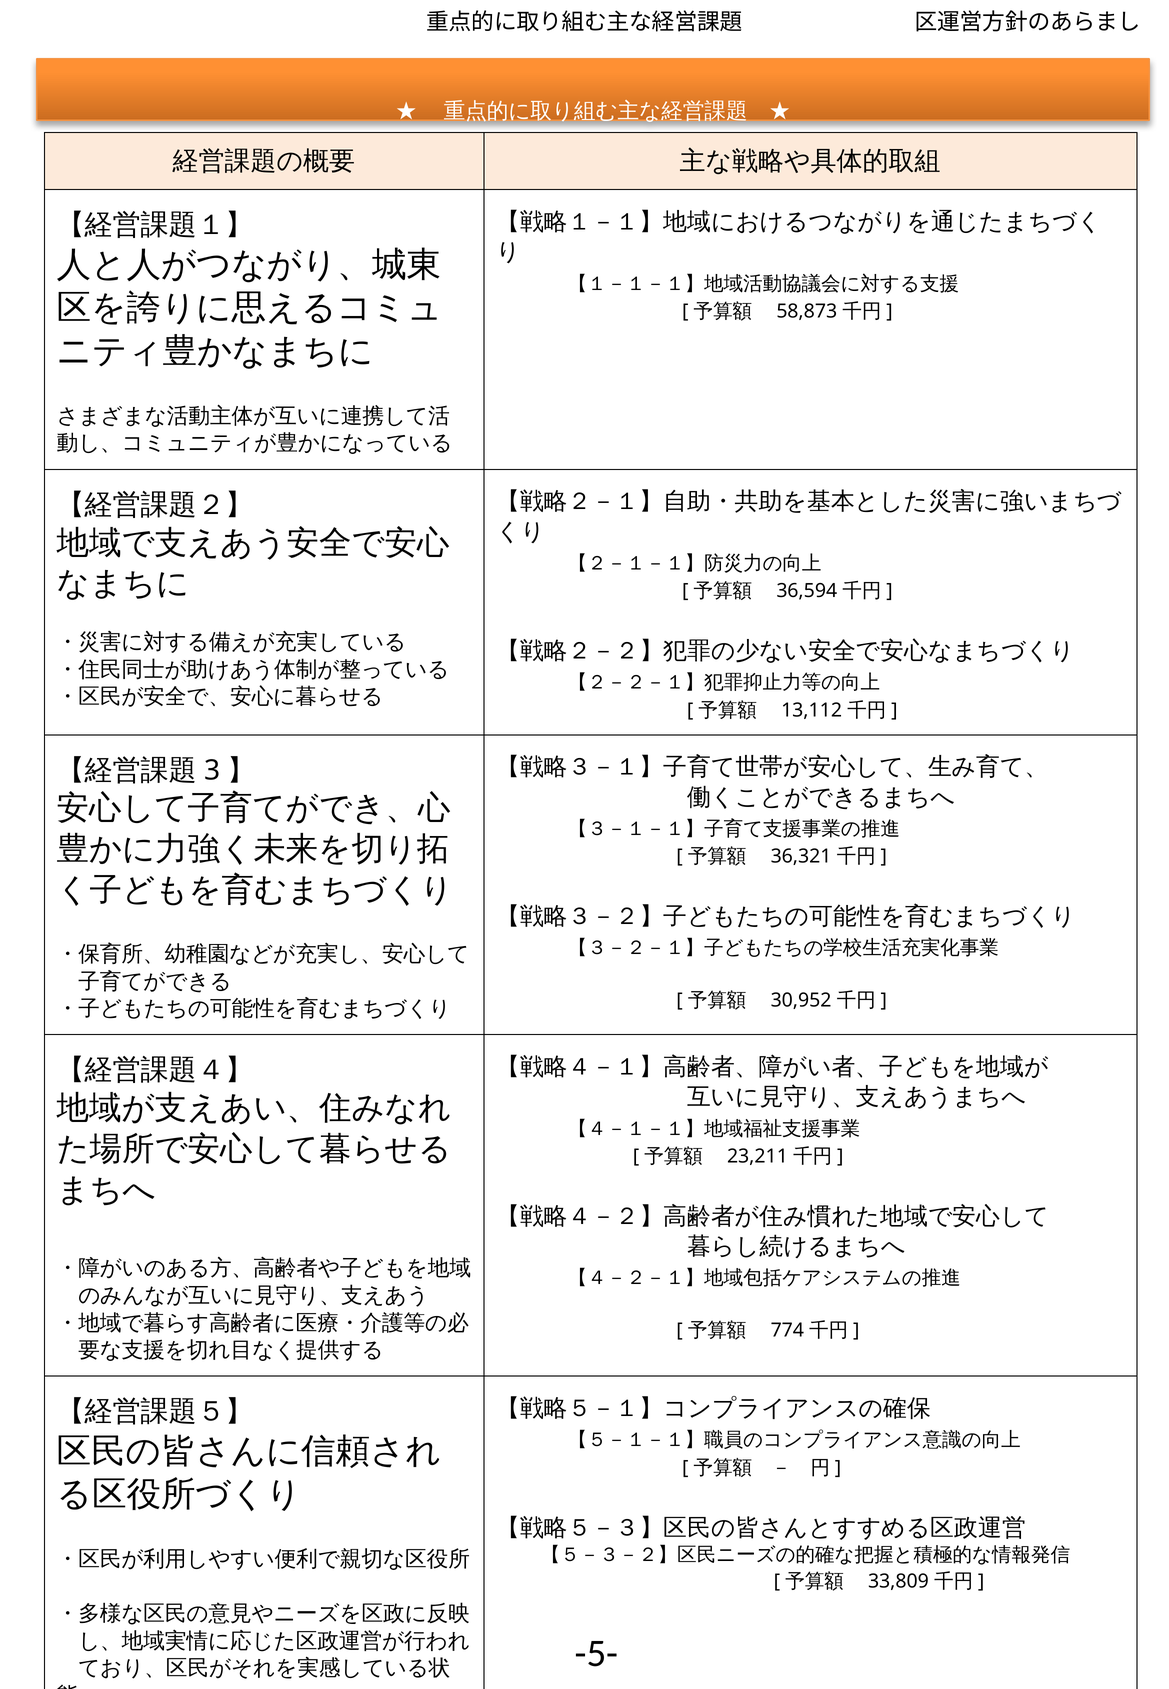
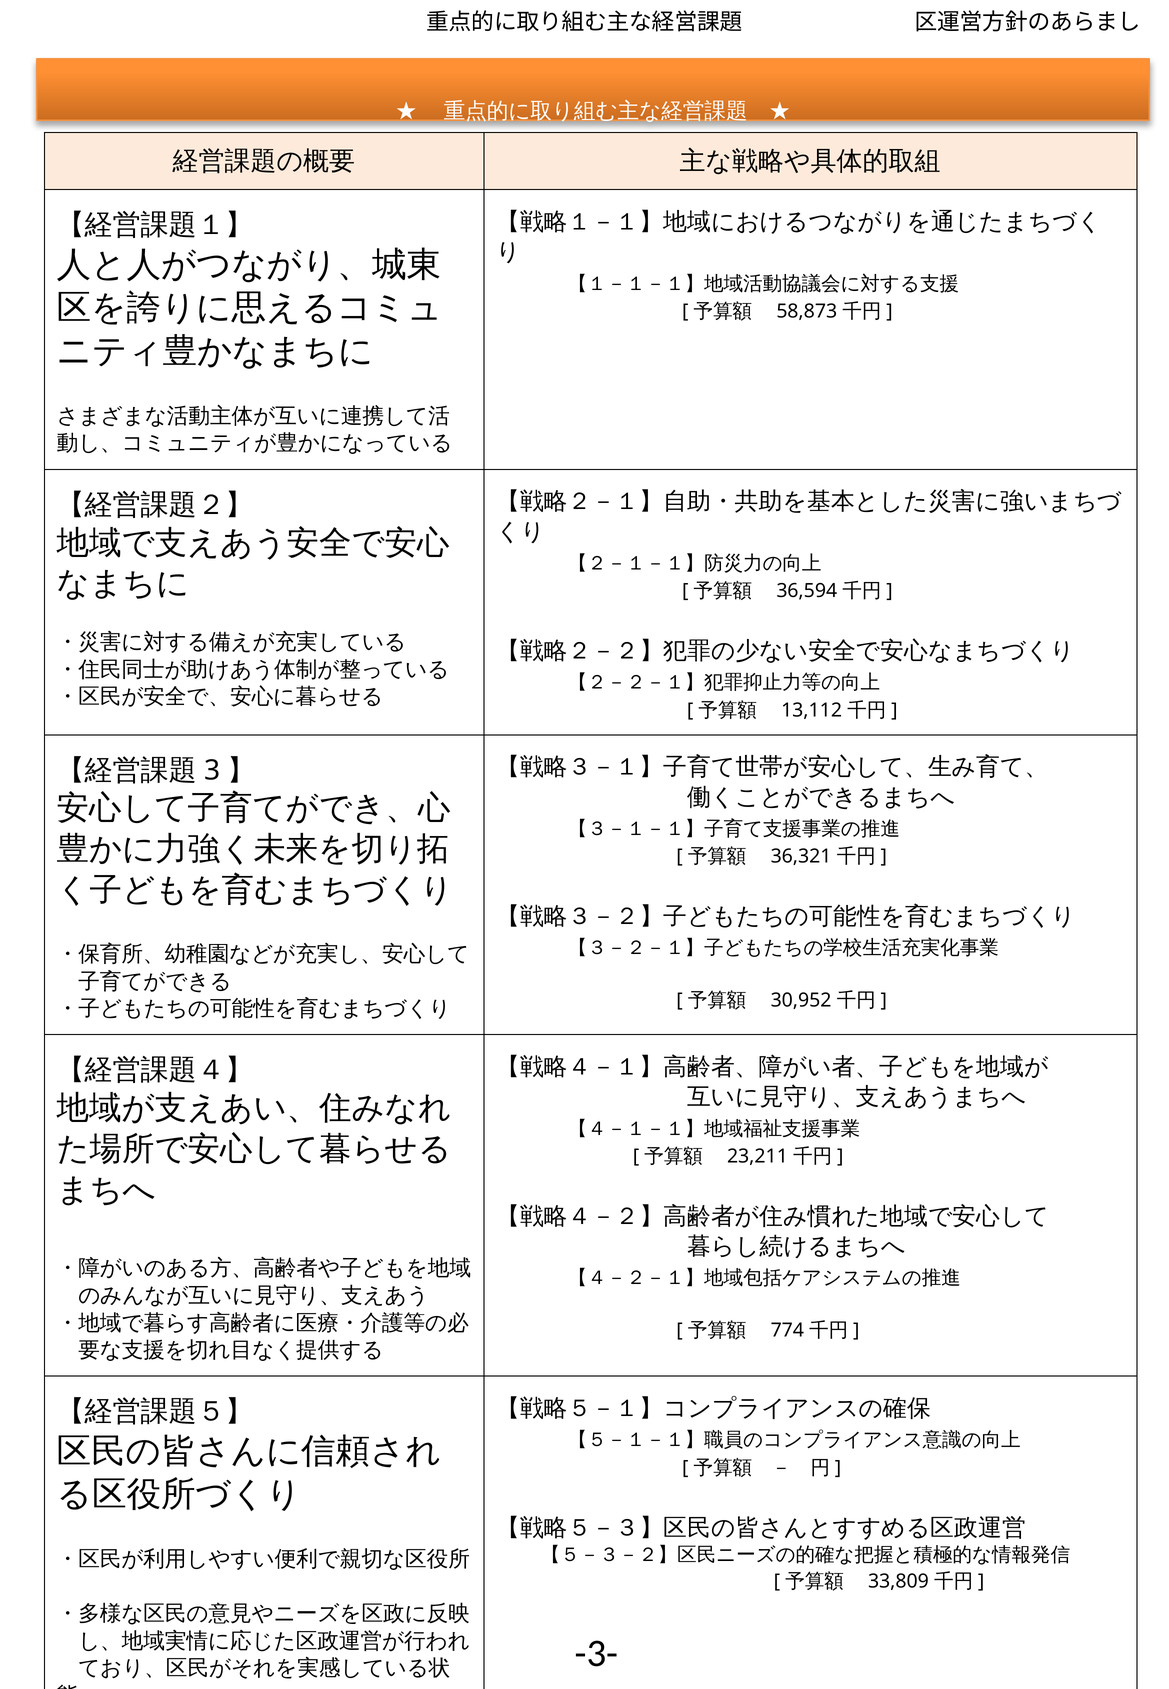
-5-: -5- -> -3-
